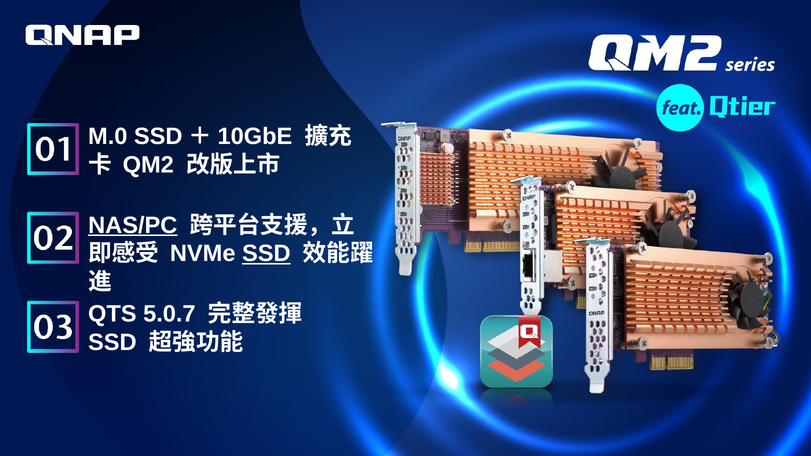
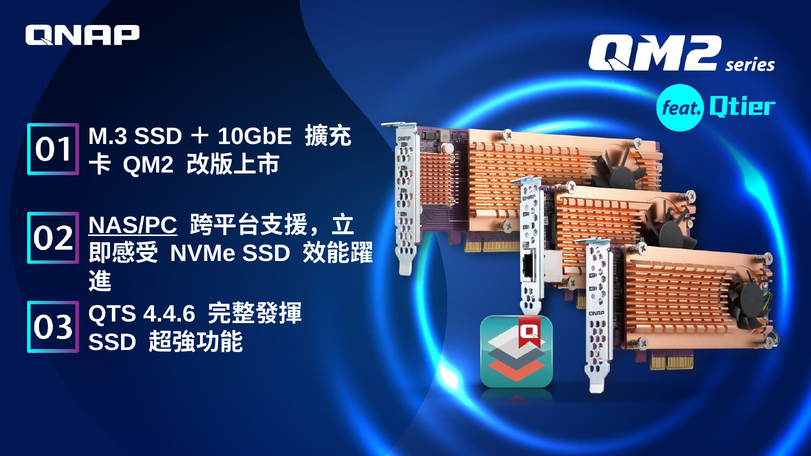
M.0: M.0 -> M.3
SSD at (266, 254) underline: present -> none
5.0.7: 5.0.7 -> 4.4.6
